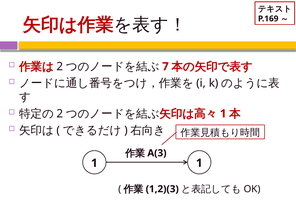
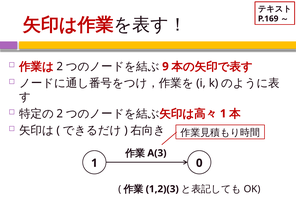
7: 7 -> 9
1 1: 1 -> 0
